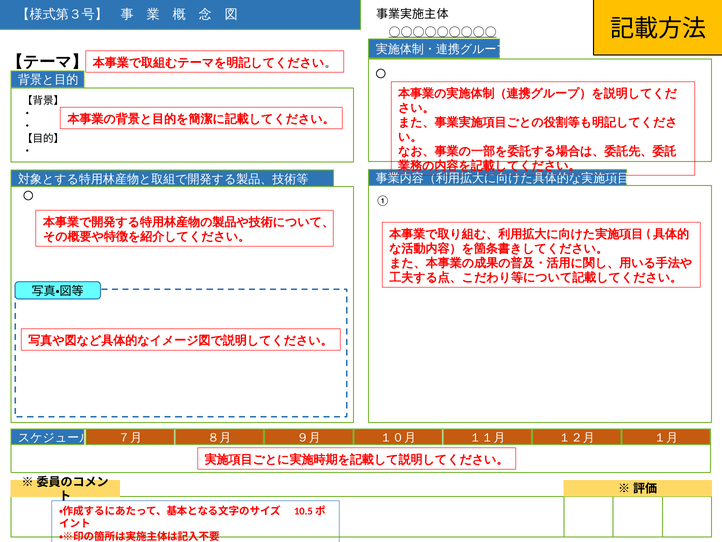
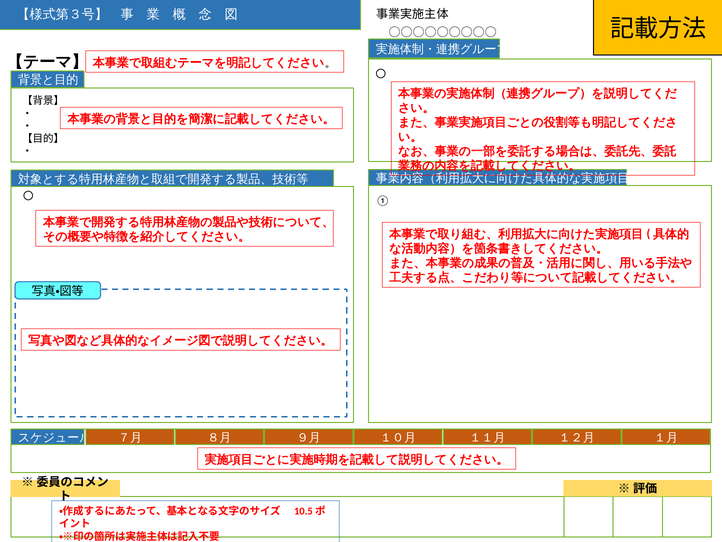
〇〇〇〇〇〇〇〇〇 underline: present -> none
